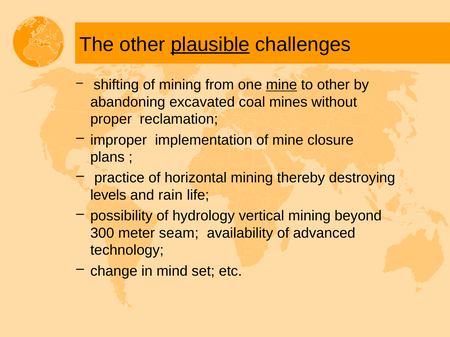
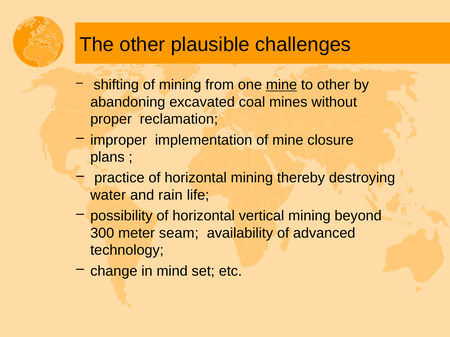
plausible underline: present -> none
levels: levels -> water
possibility of hydrology: hydrology -> horizontal
